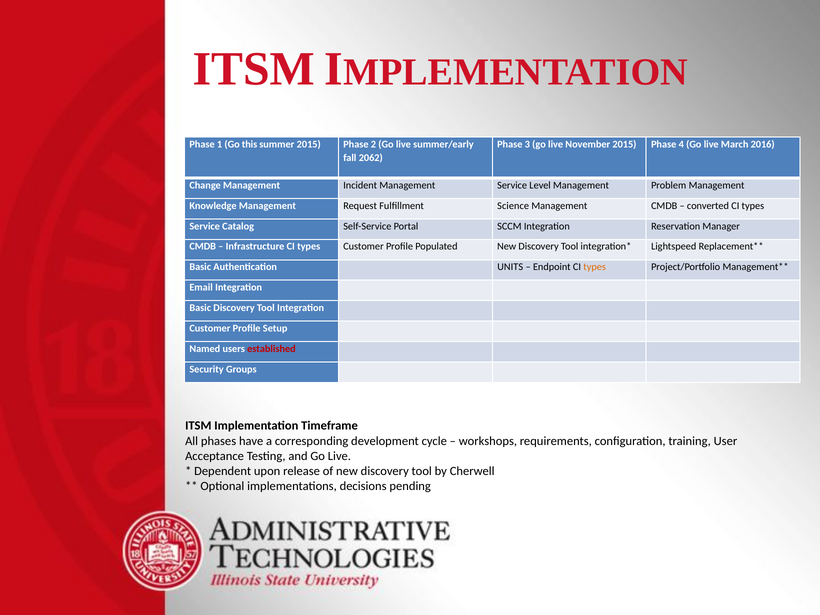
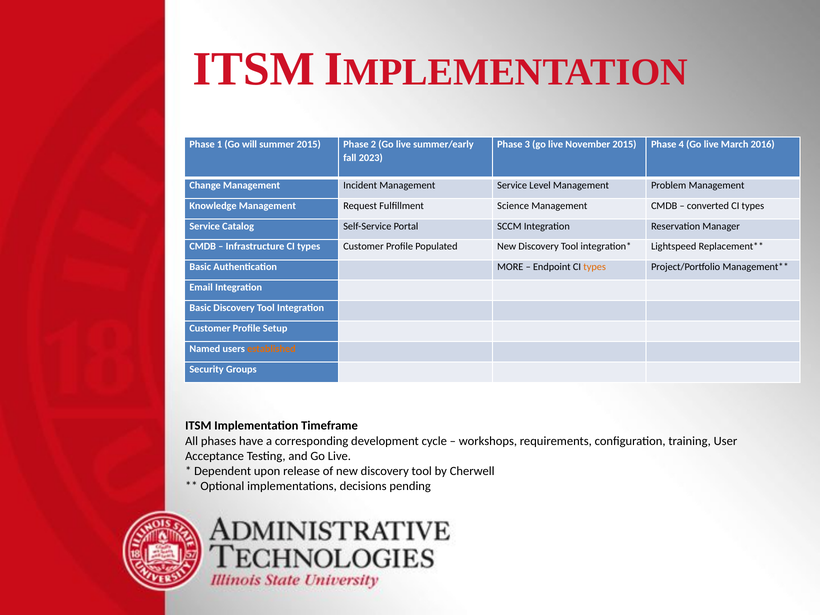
this: this -> will
2062: 2062 -> 2023
UNITS: UNITS -> MORE
established colour: red -> orange
